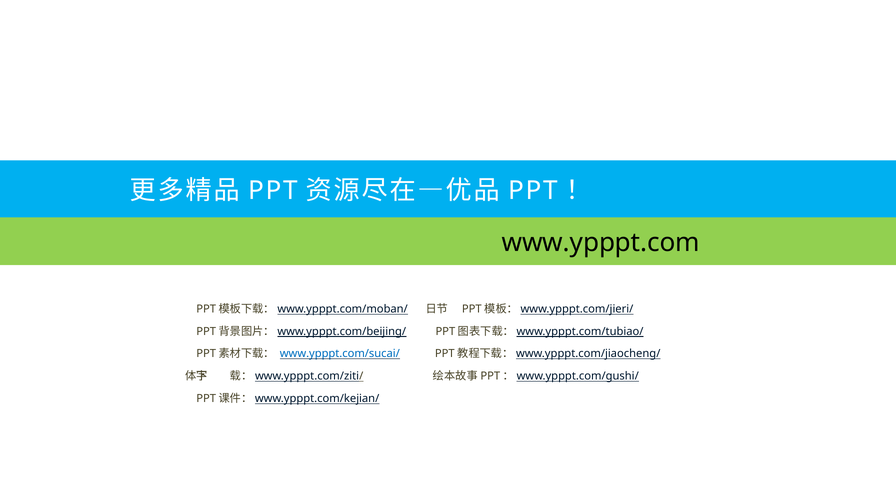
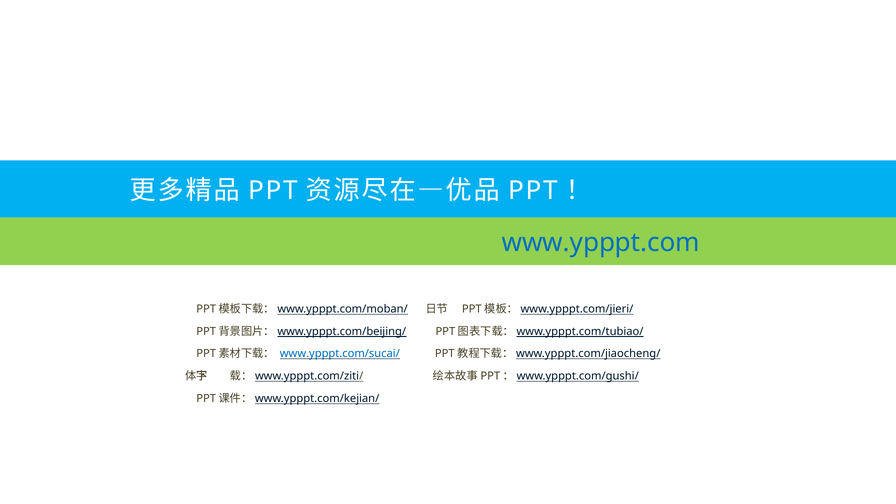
www.ypppt.com colour: black -> blue
